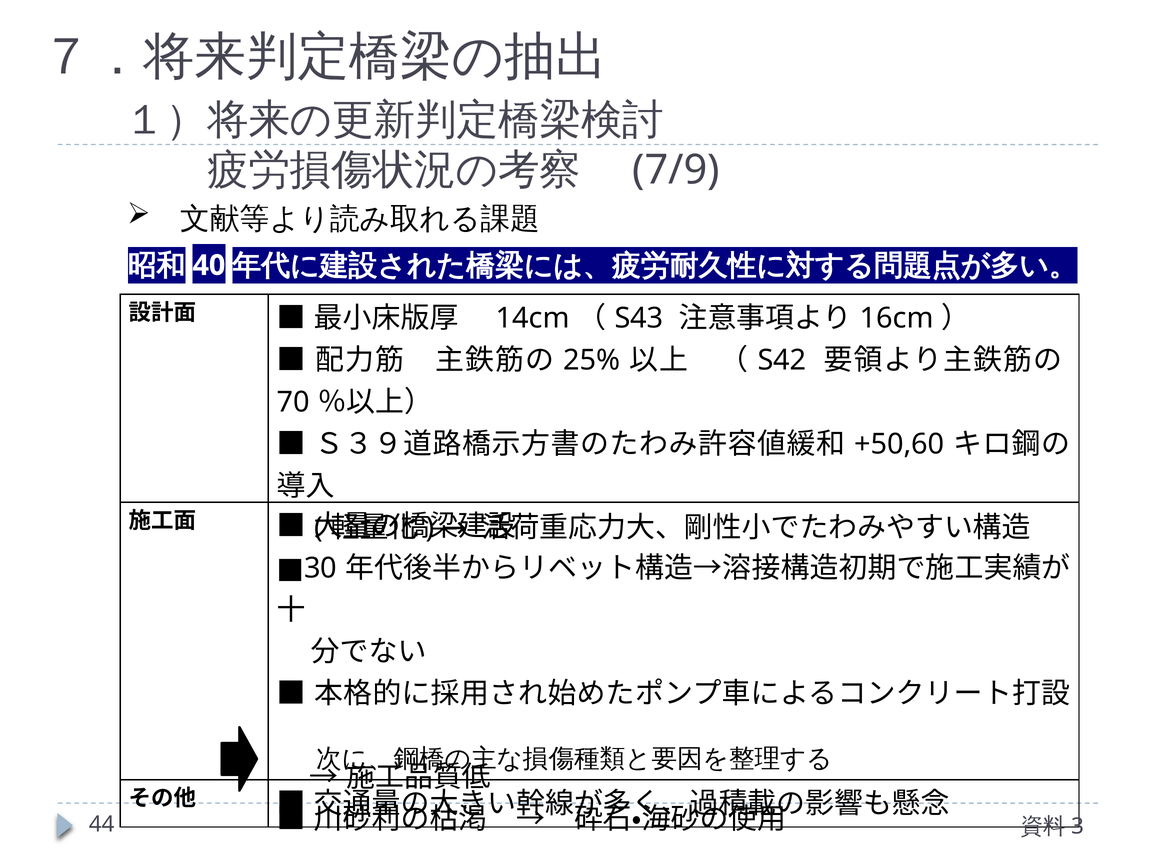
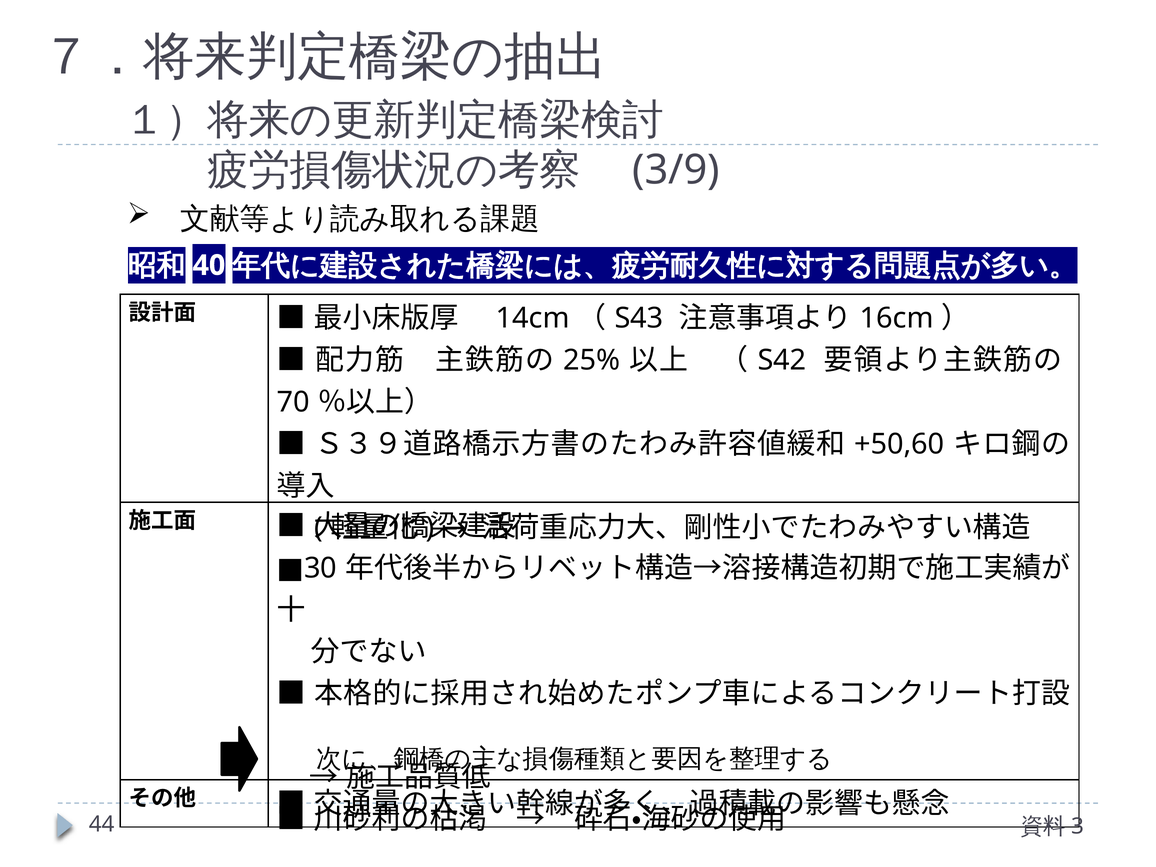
7/9: 7/9 -> 3/9
